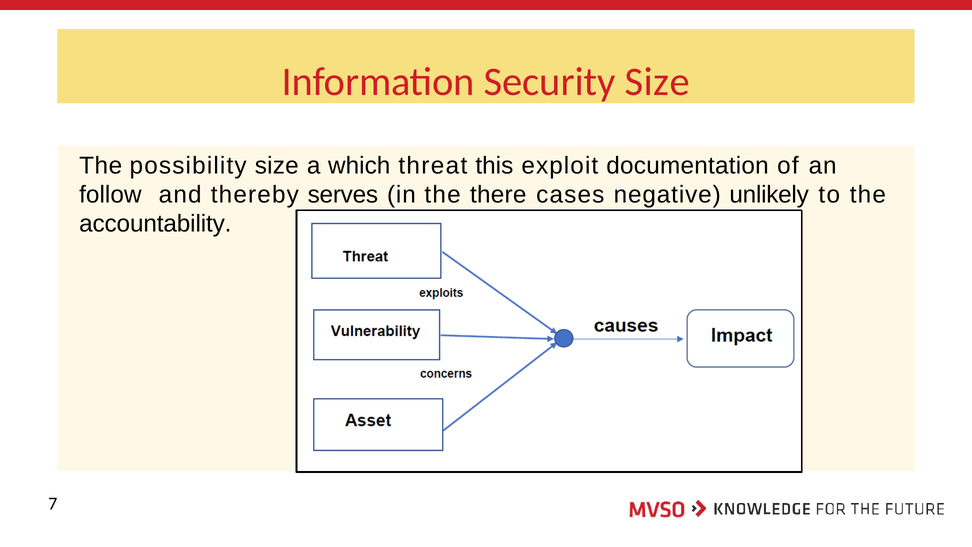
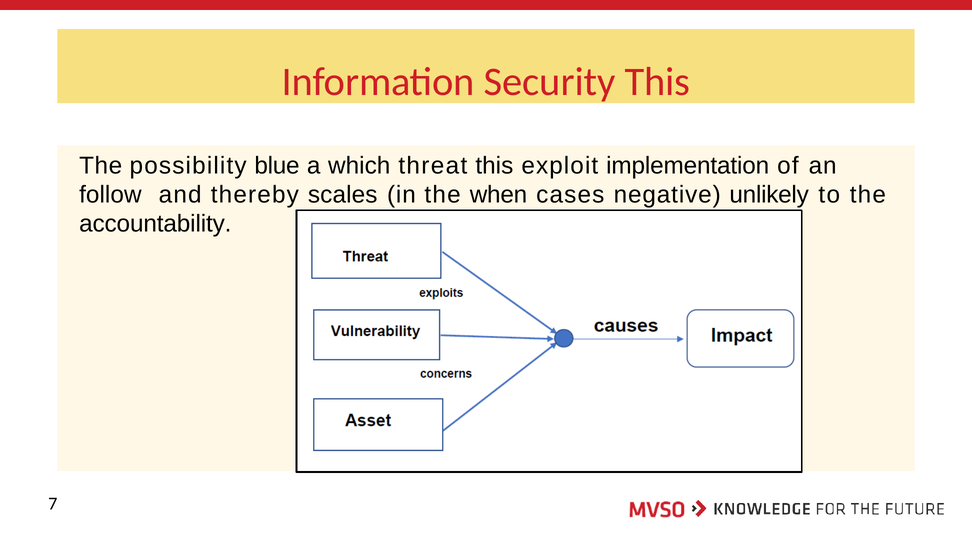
Security Size: Size -> This
possibility size: size -> blue
documentation: documentation -> implementation
serves: serves -> scales
there: there -> when
